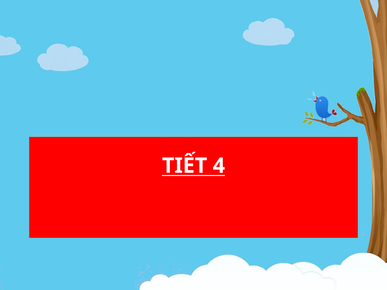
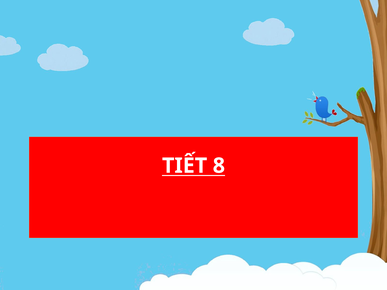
4: 4 -> 8
